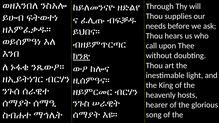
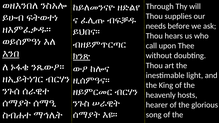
እንበ underline: none -> present
